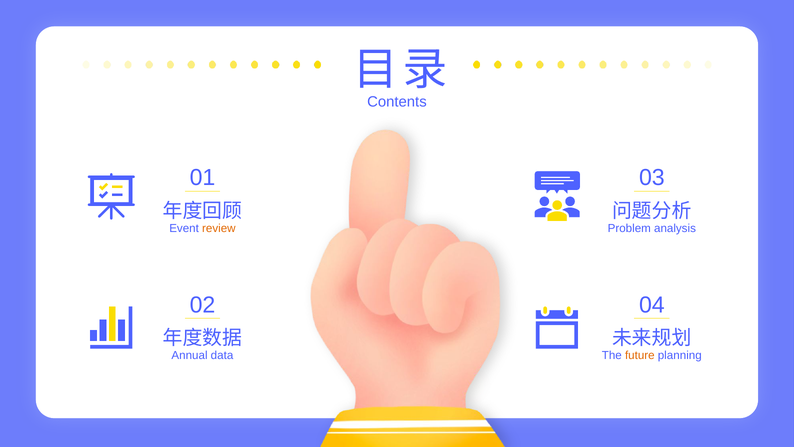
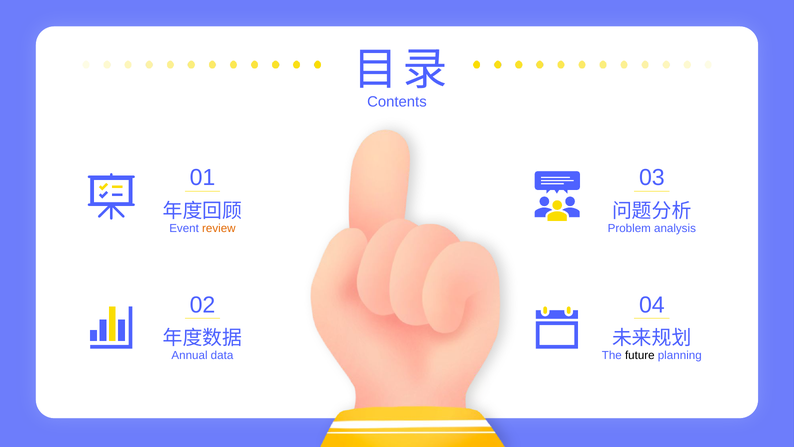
future colour: orange -> black
